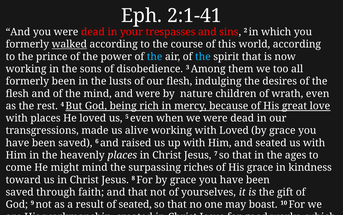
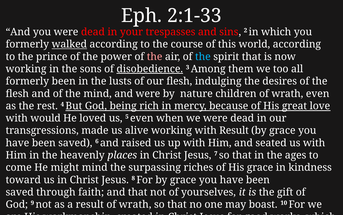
2:1-41: 2:1-41 -> 2:1-33
the at (155, 56) colour: light blue -> pink
disobedience underline: none -> present
with places: places -> would
with Loved: Loved -> Result
result of seated: seated -> wrath
